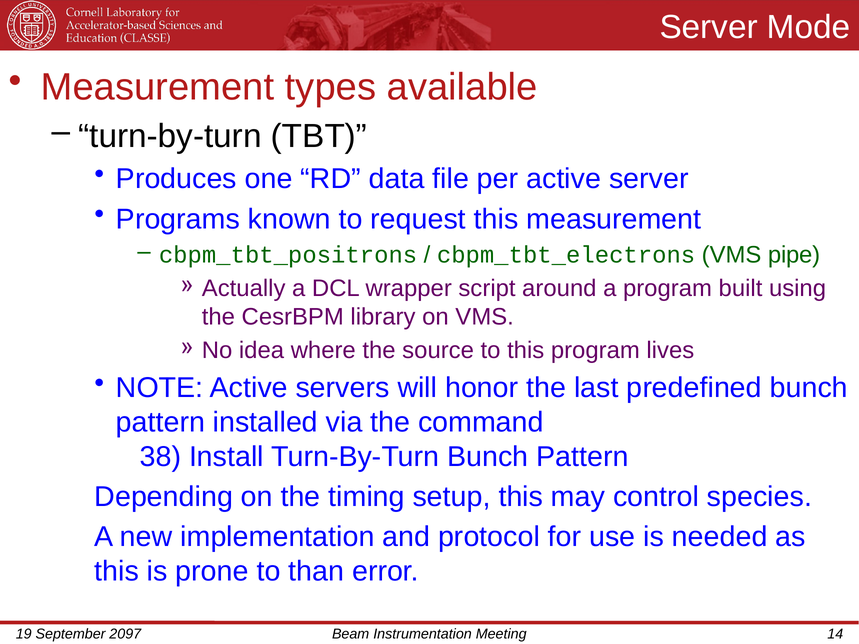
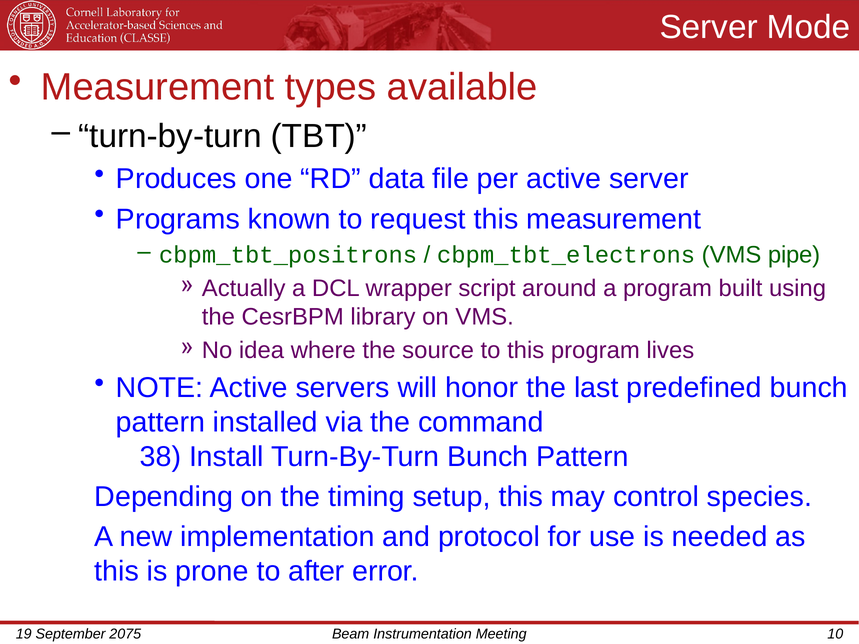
than: than -> after
2097: 2097 -> 2075
14: 14 -> 10
